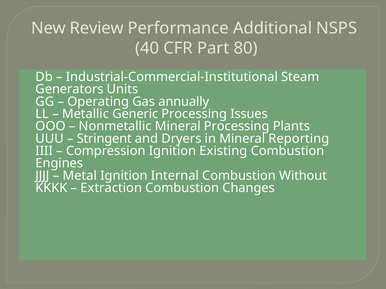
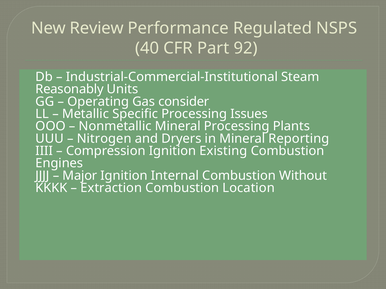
Additional: Additional -> Regulated
80: 80 -> 92
Generators: Generators -> Reasonably
annually: annually -> consider
Generic: Generic -> Specific
Stringent: Stringent -> Nitrogen
Metal: Metal -> Major
Changes: Changes -> Location
